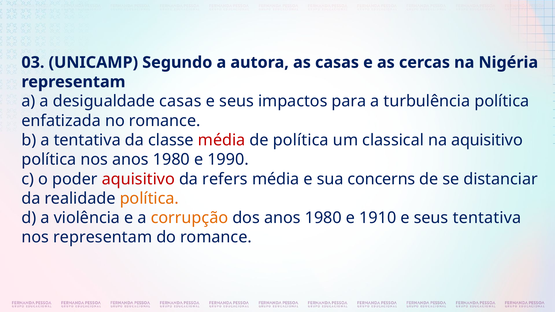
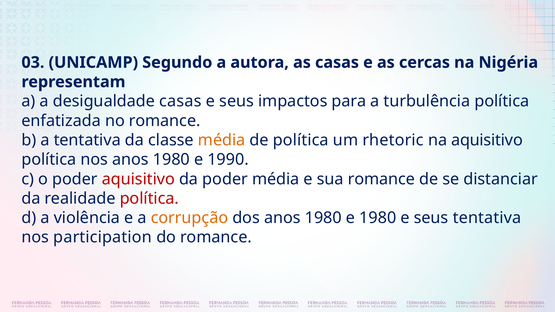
média at (222, 140) colour: red -> orange
classical: classical -> rhetoric
da refers: refers -> poder
sua concerns: concerns -> romance
política at (149, 199) colour: orange -> red
e 1910: 1910 -> 1980
nos representam: representam -> participation
